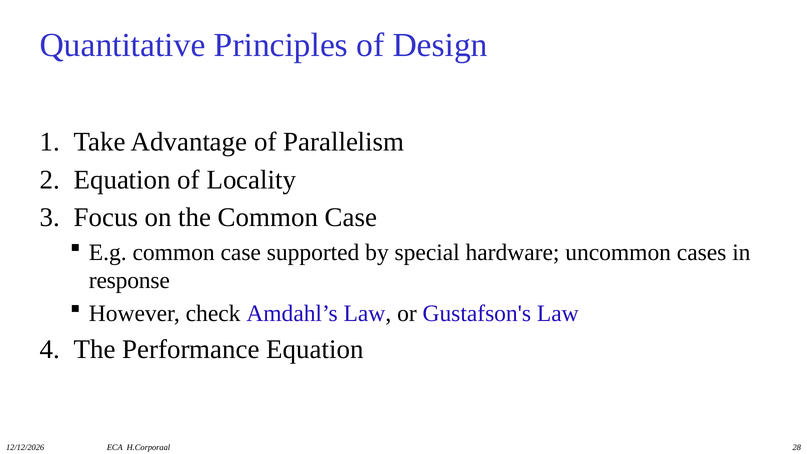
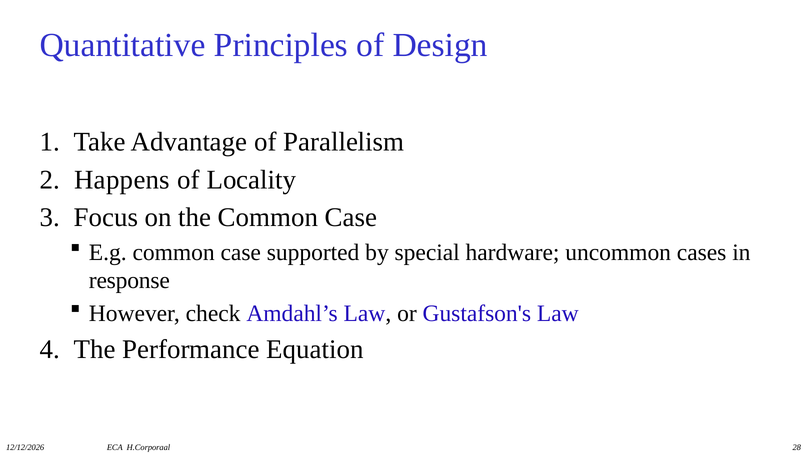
Equation at (122, 180): Equation -> Happens
